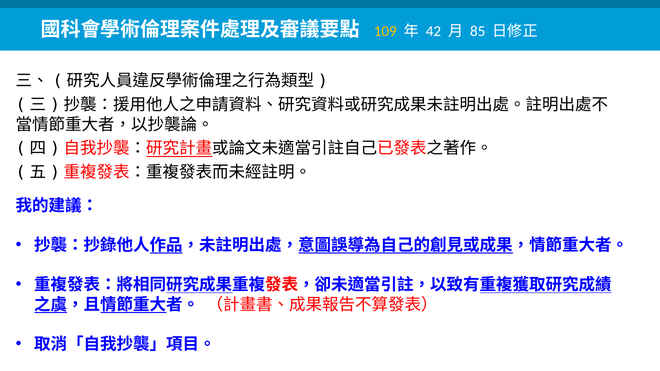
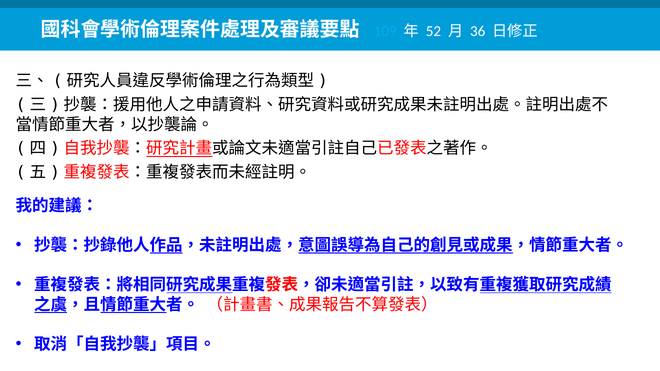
109 colour: yellow -> light blue
42: 42 -> 52
85: 85 -> 36
